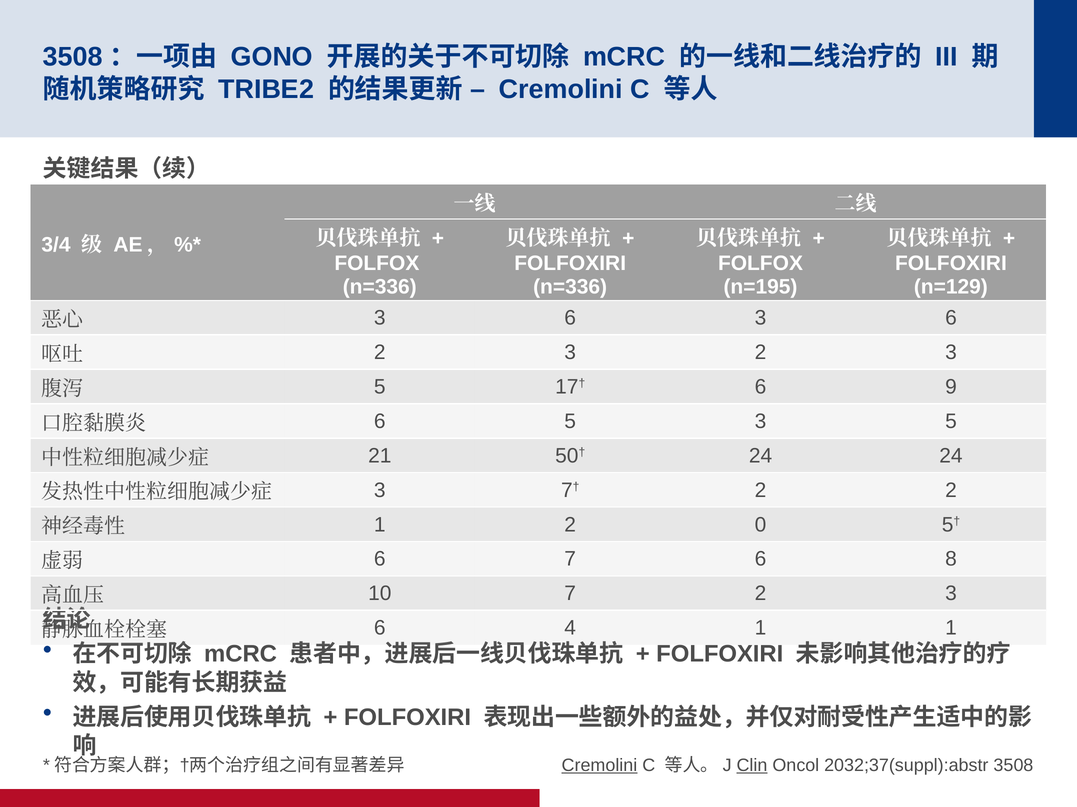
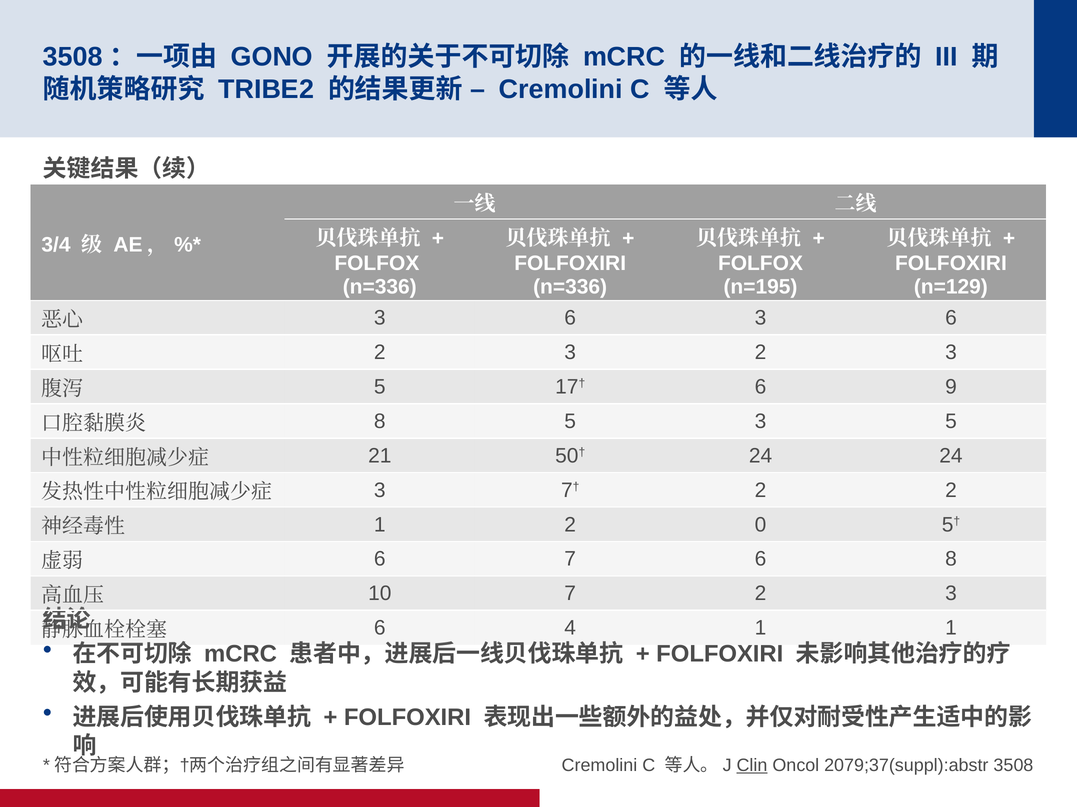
6 at (380, 422): 6 -> 8
Cremolini at (599, 766) underline: present -> none
2032;37(suppl):abstr: 2032;37(suppl):abstr -> 2079;37(suppl):abstr
